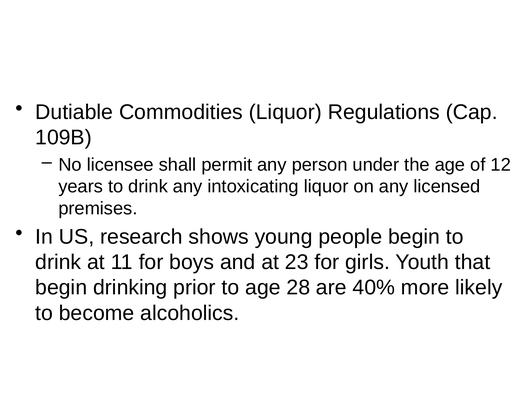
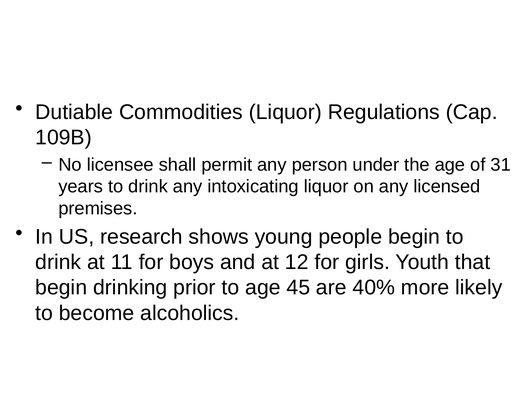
12: 12 -> 31
23: 23 -> 12
28: 28 -> 45
